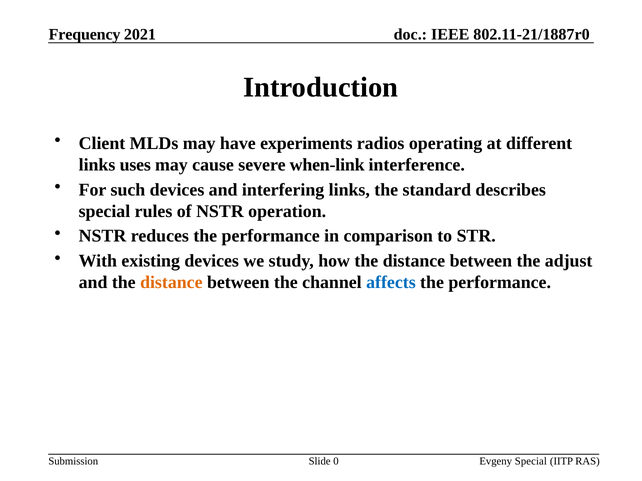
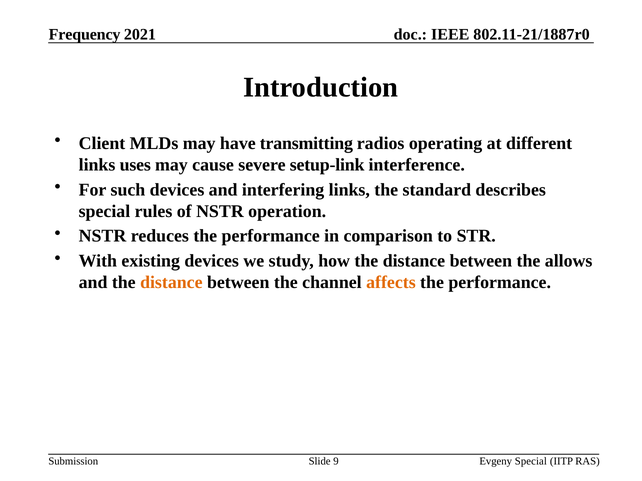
experiments: experiments -> transmitting
when-link: when-link -> setup-link
adjust: adjust -> allows
affects colour: blue -> orange
0: 0 -> 9
